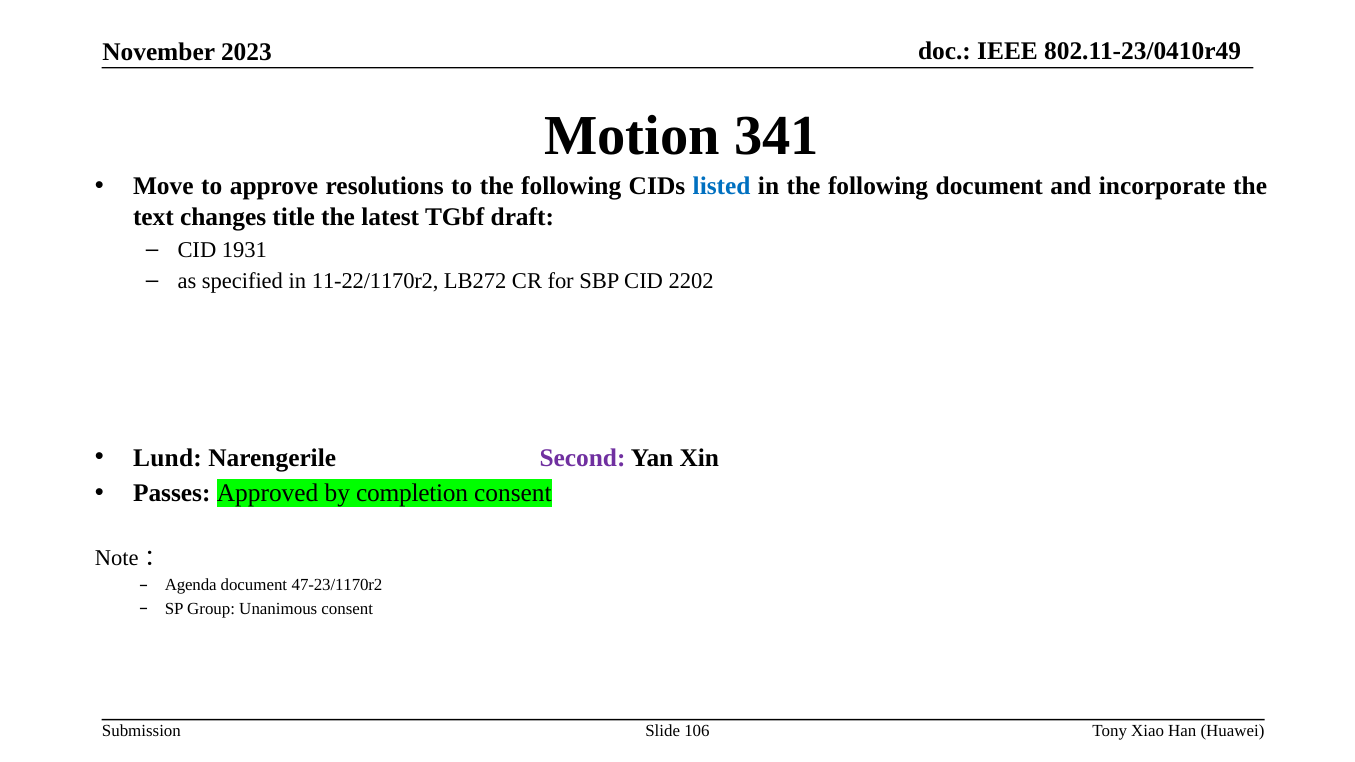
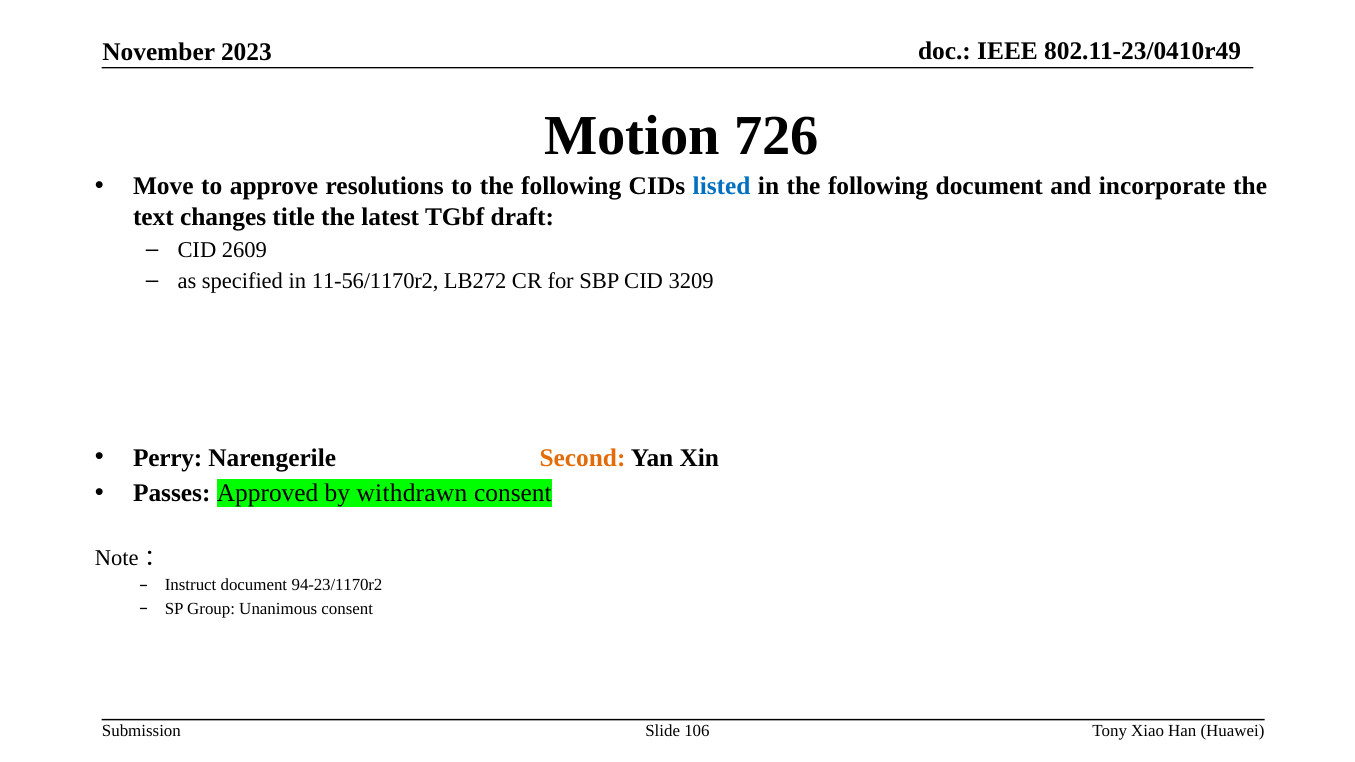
341: 341 -> 726
1931: 1931 -> 2609
11-22/1170r2: 11-22/1170r2 -> 11-56/1170r2
2202: 2202 -> 3209
Lund: Lund -> Perry
Second colour: purple -> orange
completion: completion -> withdrawn
Agenda: Agenda -> Instruct
47-23/1170r2: 47-23/1170r2 -> 94-23/1170r2
